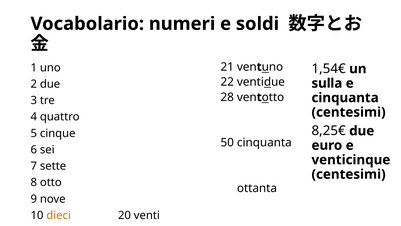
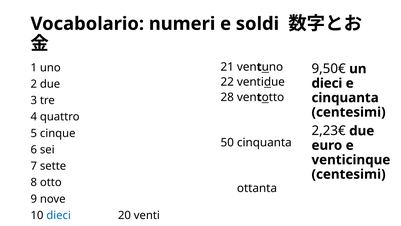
1,54€: 1,54€ -> 9,50€
sulla at (327, 83): sulla -> dieci
8,25€: 8,25€ -> 2,23€
dieci at (59, 215) colour: orange -> blue
